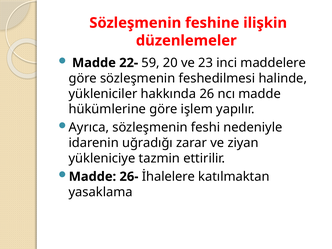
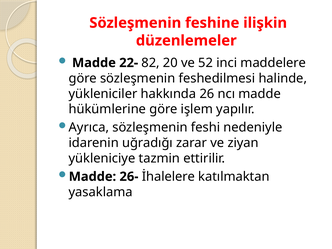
59: 59 -> 82
23: 23 -> 52
